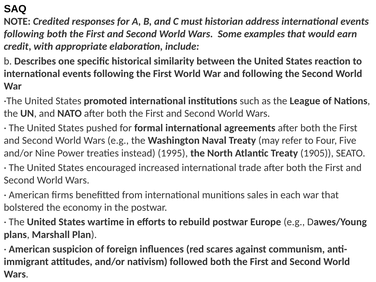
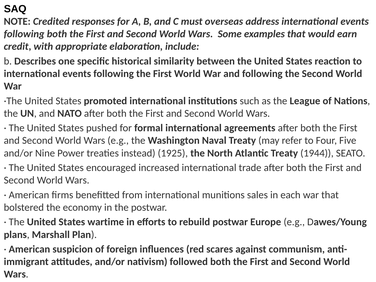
historian: historian -> overseas
1995: 1995 -> 1925
1905: 1905 -> 1944
